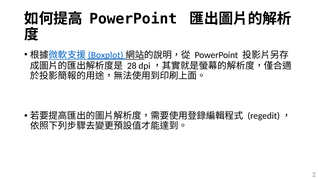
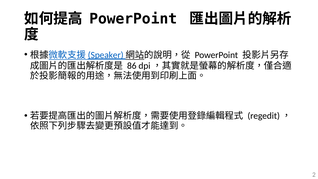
Boxplot: Boxplot -> Speaker
28: 28 -> 86
